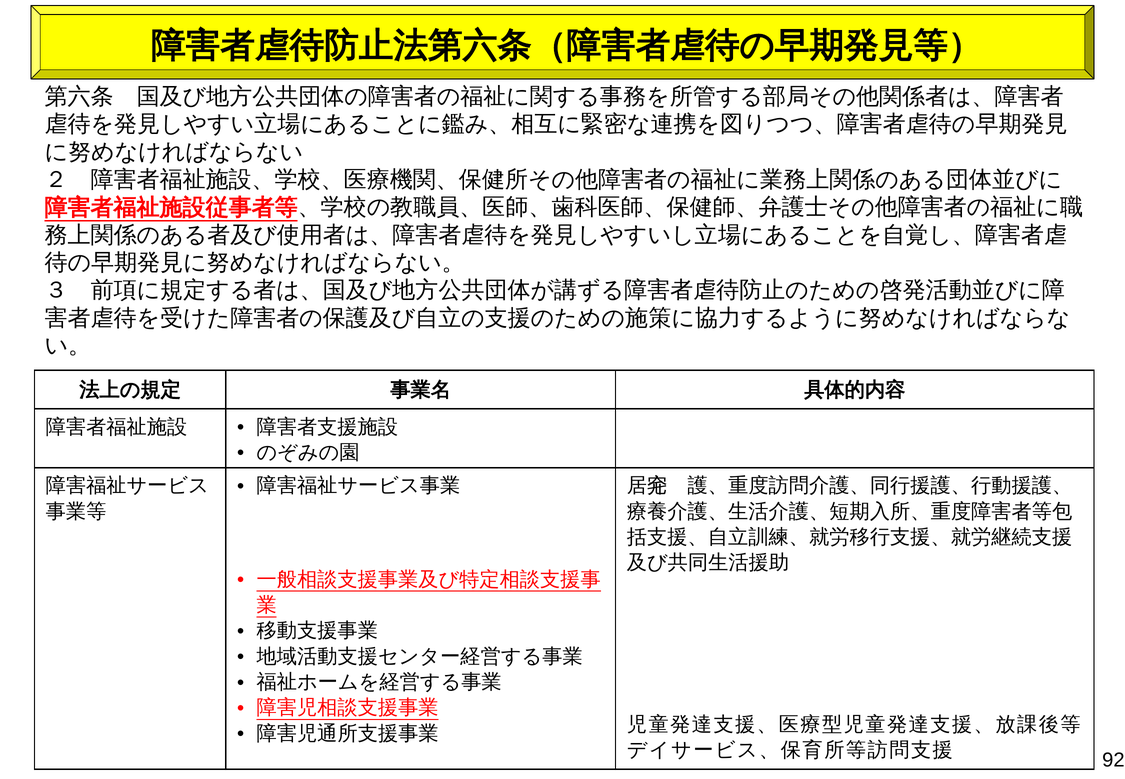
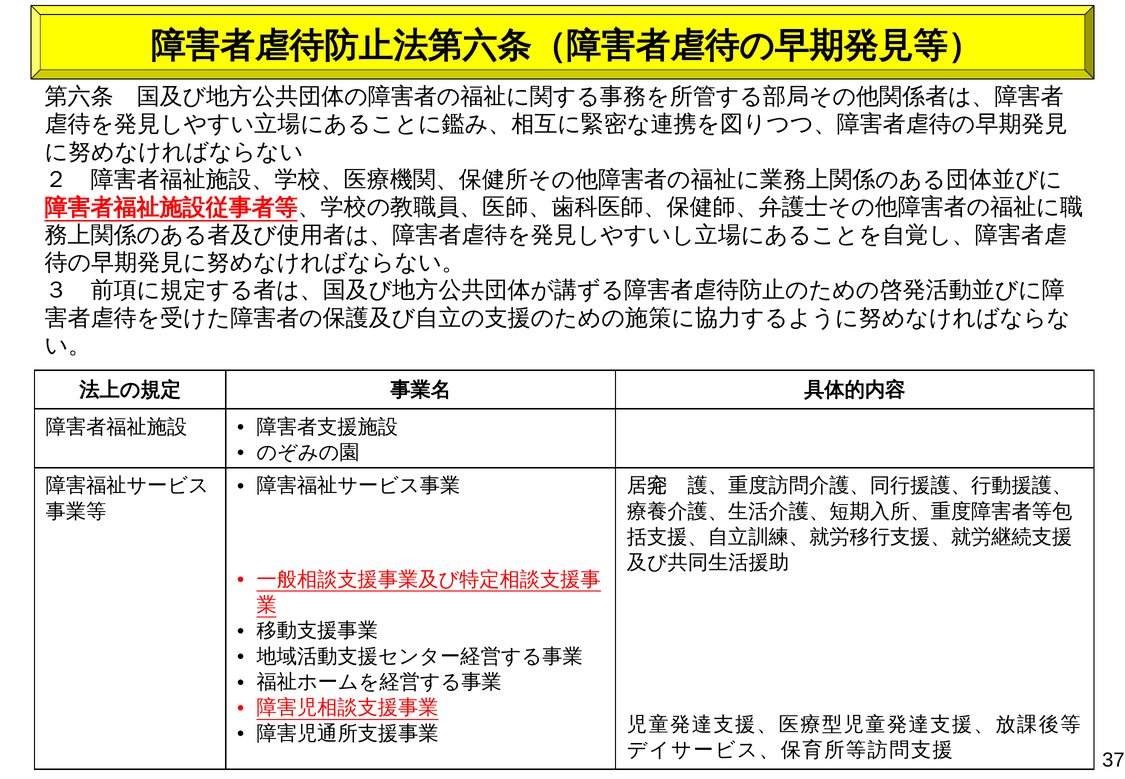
92: 92 -> 37
